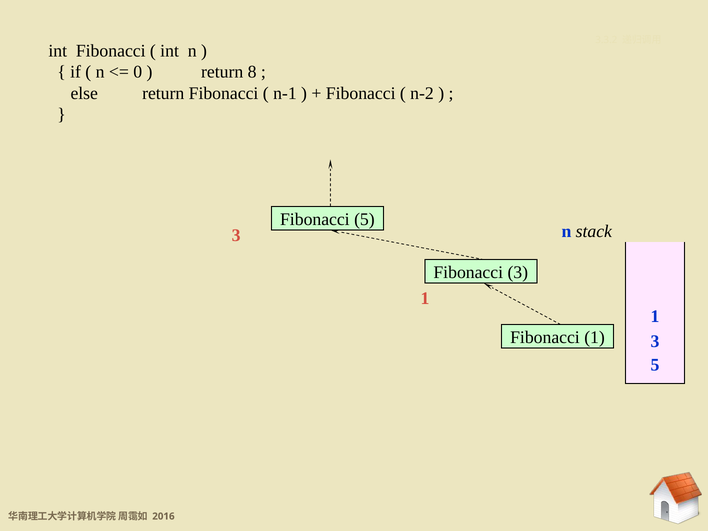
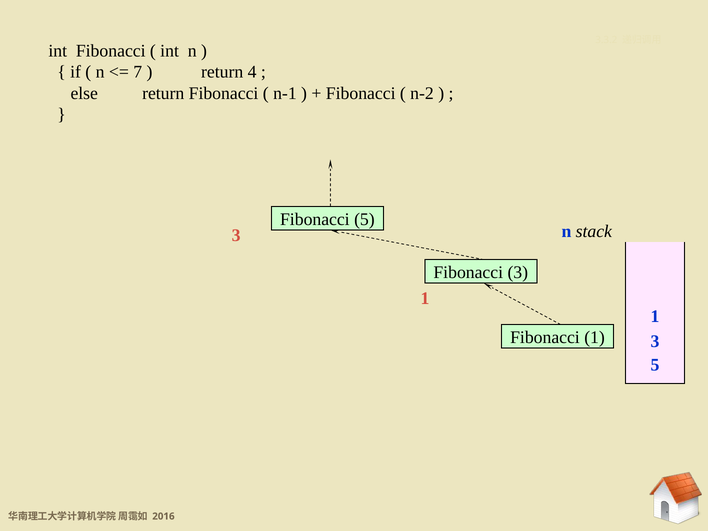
0: 0 -> 7
8: 8 -> 4
